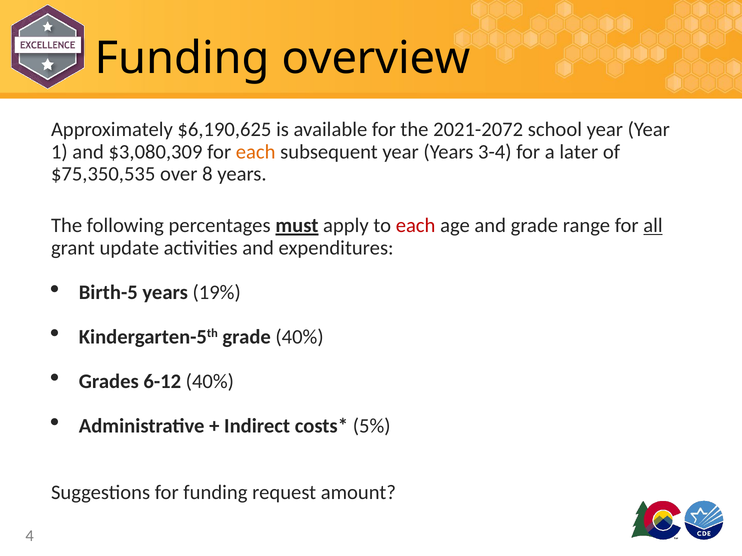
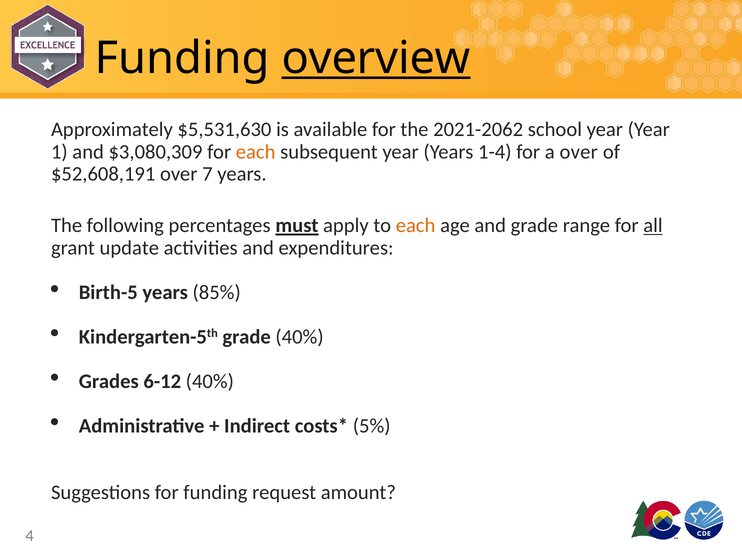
overview underline: none -> present
$6,190,625: $6,190,625 -> $5,531,630
2021-2072: 2021-2072 -> 2021-2062
3-4: 3-4 -> 1-4
a later: later -> over
$75,350,535: $75,350,535 -> $52,608,191
8: 8 -> 7
each at (416, 226) colour: red -> orange
19%: 19% -> 85%
